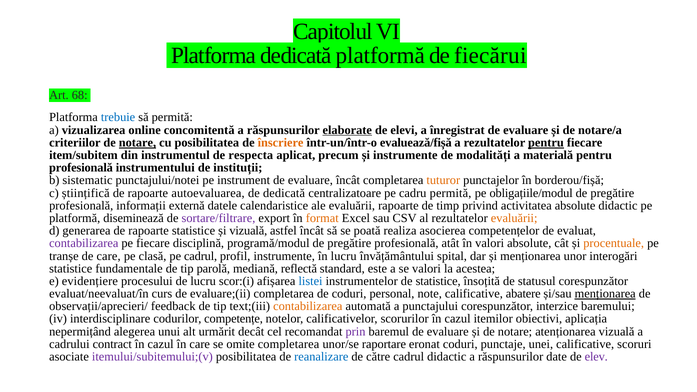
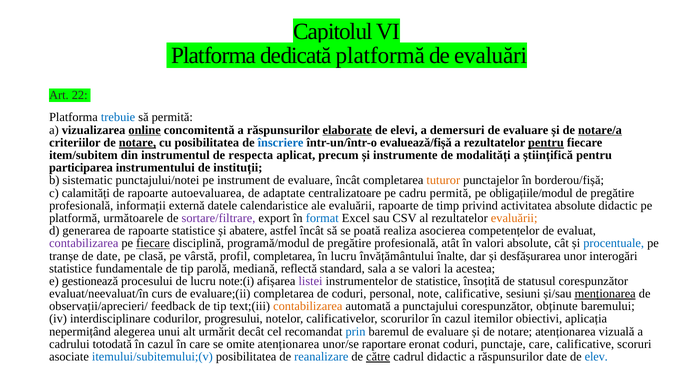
fiecărui: fiecărui -> evaluări
68: 68 -> 22
online underline: none -> present
înregistrat: înregistrat -> demersuri
notare/a underline: none -> present
înscriere colour: orange -> blue
materială: materială -> științifică
profesională at (81, 168): profesională -> participarea
științifică: științifică -> calamități
de dedicată: dedicată -> adaptate
diseminează: diseminează -> următoarele
format colour: orange -> blue
și vizuală: vizuală -> abatere
fiecare at (153, 243) underline: none -> present
procentuale colour: orange -> blue
de care: care -> date
pe cadrul: cadrul -> vârstă
profil instrumente: instrumente -> completarea
spital: spital -> înalte
și menționarea: menționarea -> desfășurarea
este: este -> sala
evidențiere: evidențiere -> gestionează
scor:(i: scor:(i -> note:(i
listei colour: blue -> purple
abatere: abatere -> sesiuni
interzice: interzice -> obținute
competențe: competențe -> progresului
prin colour: purple -> blue
contract: contract -> totodată
omite completarea: completarea -> atenționarea
punctaje unei: unei -> care
itemului/subitemului;(v colour: purple -> blue
către underline: none -> present
elev colour: purple -> blue
